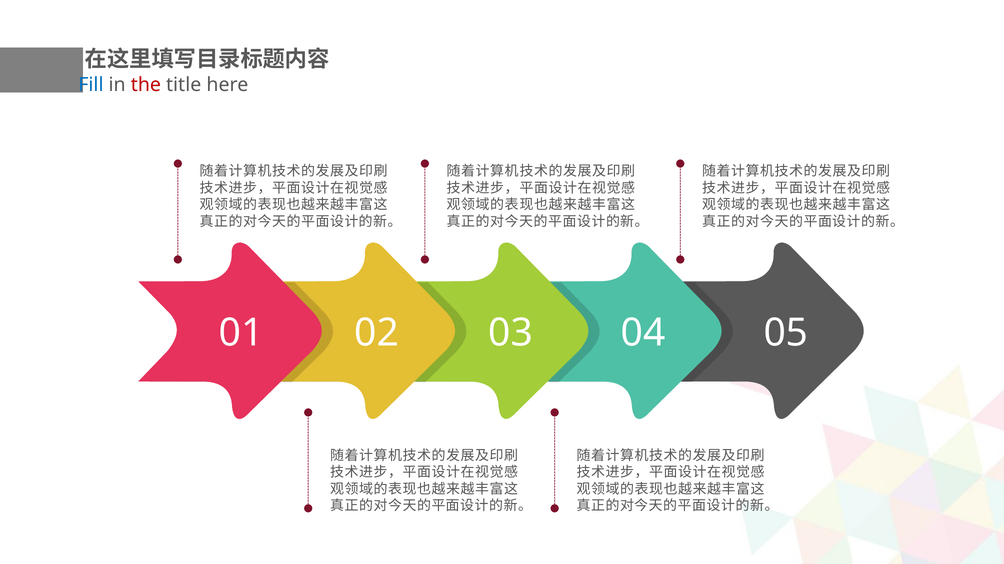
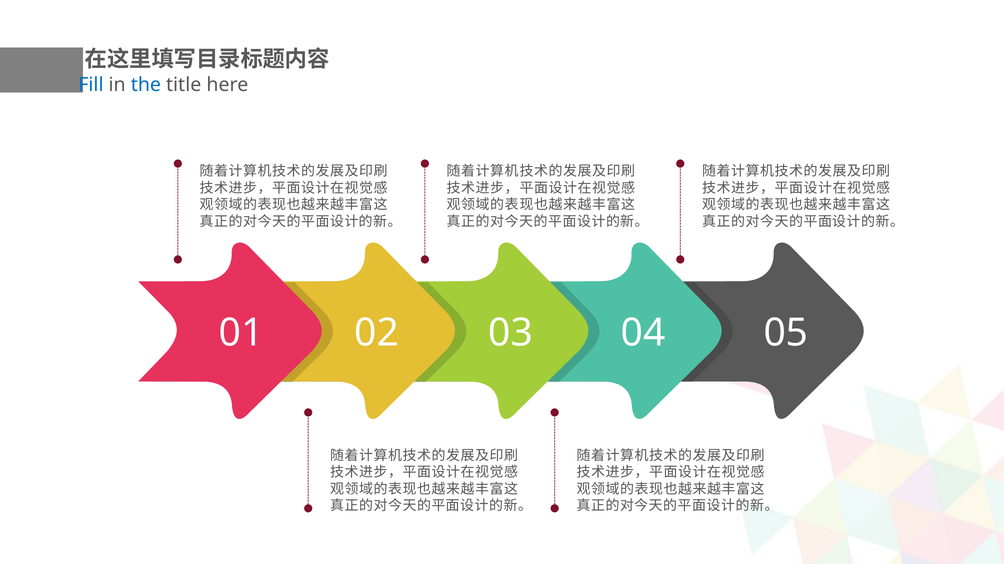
the colour: red -> blue
